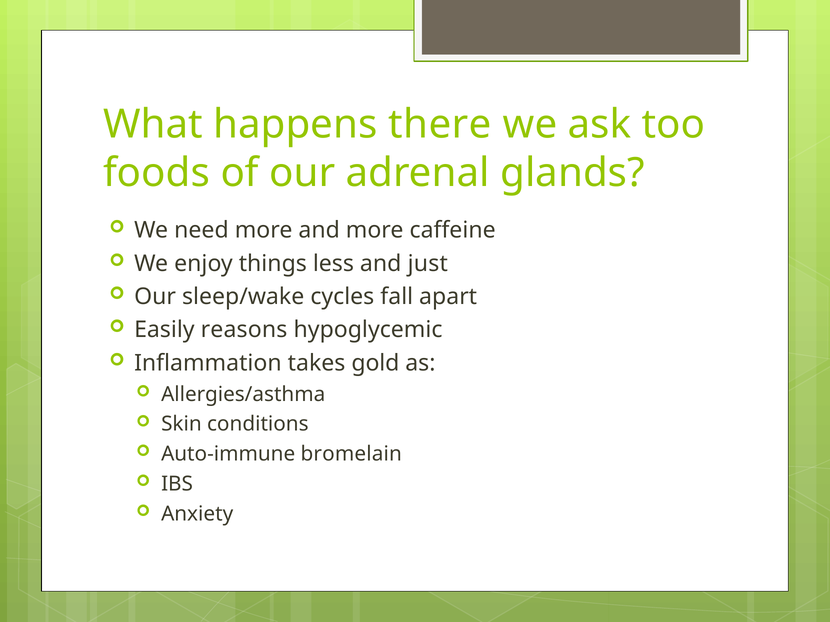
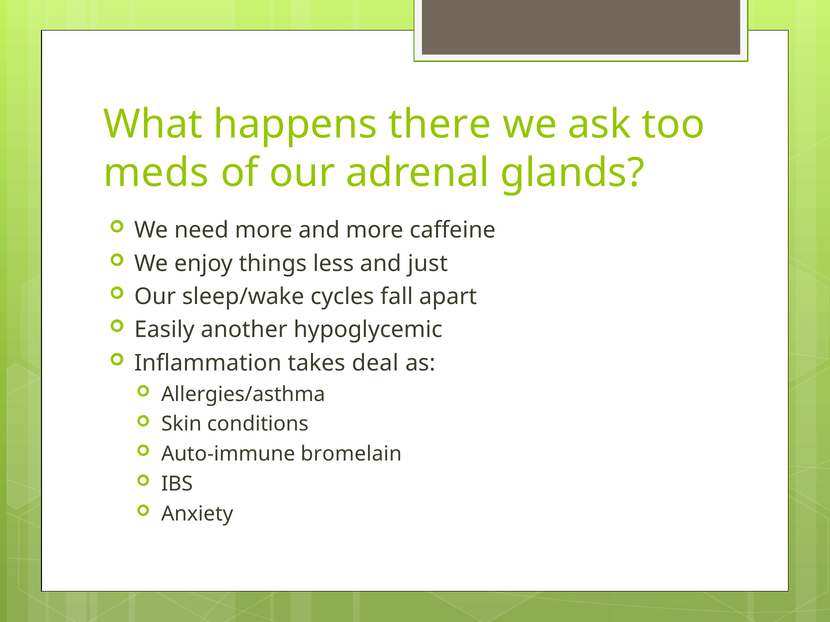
foods: foods -> meds
reasons: reasons -> another
gold: gold -> deal
